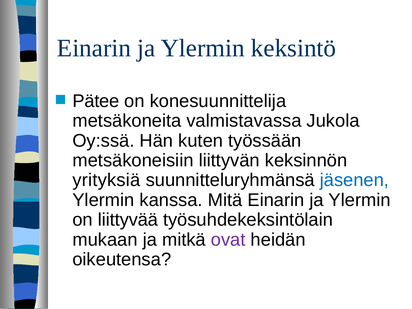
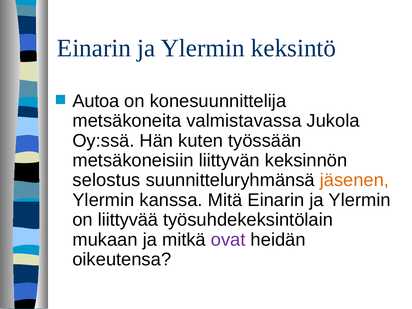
Pätee: Pätee -> Autoa
yrityksiä: yrityksiä -> selostus
jäsenen colour: blue -> orange
